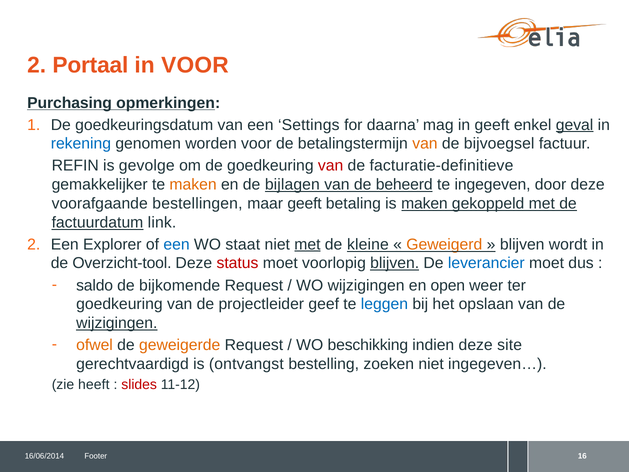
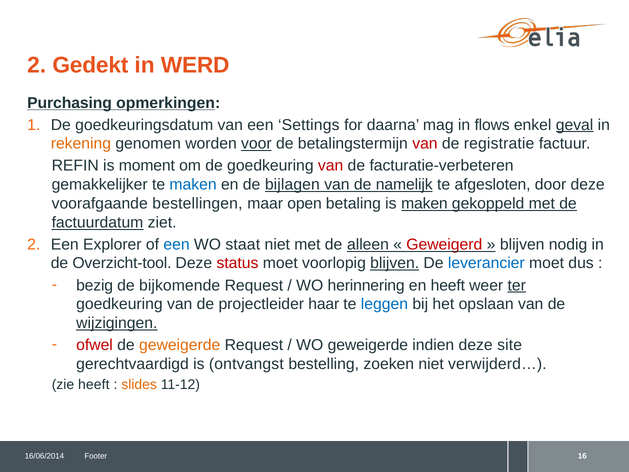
Portaal: Portaal -> Gedekt
in VOOR: VOOR -> WERD
in geeft: geeft -> flows
rekening colour: blue -> orange
voor at (256, 144) underline: none -> present
van at (425, 144) colour: orange -> red
bijvoegsel: bijvoegsel -> registratie
gevolge: gevolge -> moment
facturatie-definitieve: facturatie-definitieve -> facturatie-verbeteren
maken at (193, 185) colour: orange -> blue
beheerd: beheerd -> namelijk
ingegeven: ingegeven -> afgesloten
maar geeft: geeft -> open
link: link -> ziet
met at (307, 244) underline: present -> none
kleine: kleine -> alleen
Geweigerd colour: orange -> red
wordt: wordt -> nodig
saldo: saldo -> bezig
WO wijzigingen: wijzigingen -> herinnering
en open: open -> heeft
ter underline: none -> present
geef: geef -> haar
ofwel colour: orange -> red
WO beschikking: beschikking -> geweigerde
ingegeven…: ingegeven… -> verwijderd…
slides colour: red -> orange
